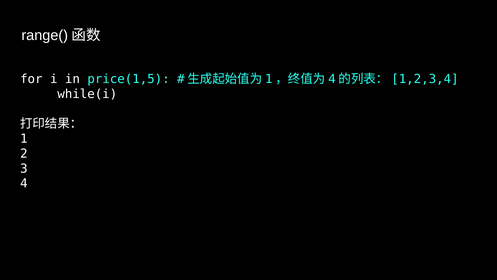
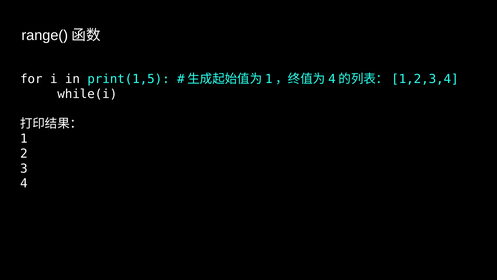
price(1,5: price(1,5 -> print(1,5
